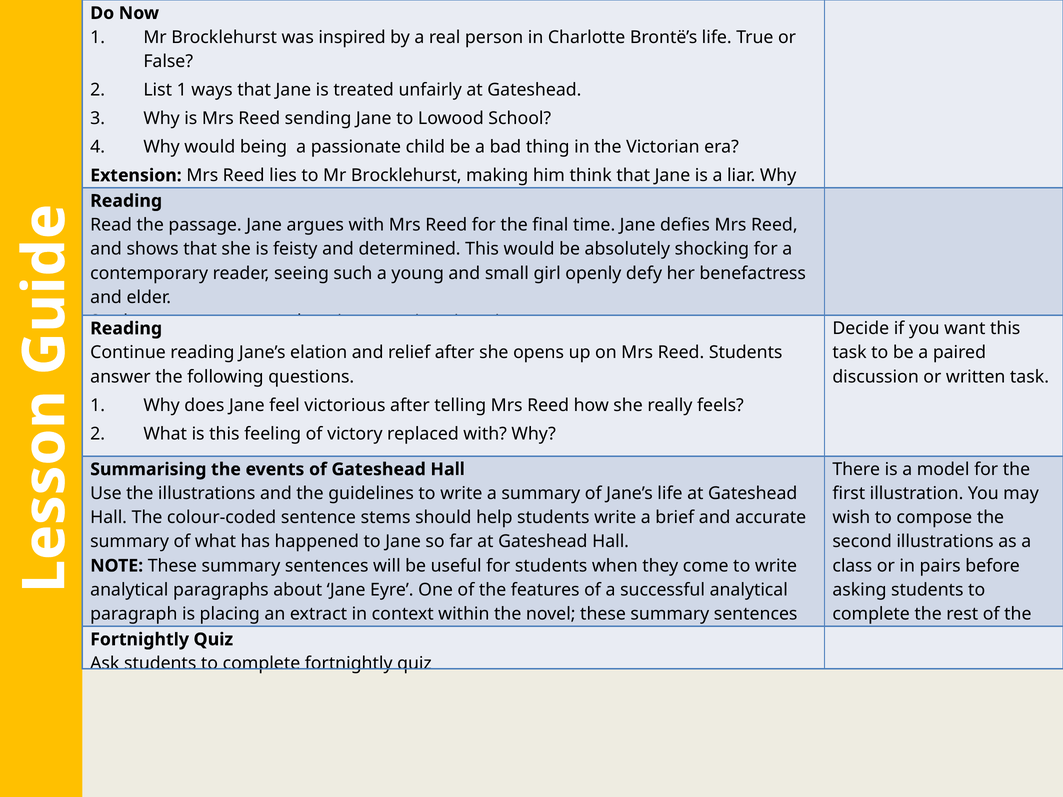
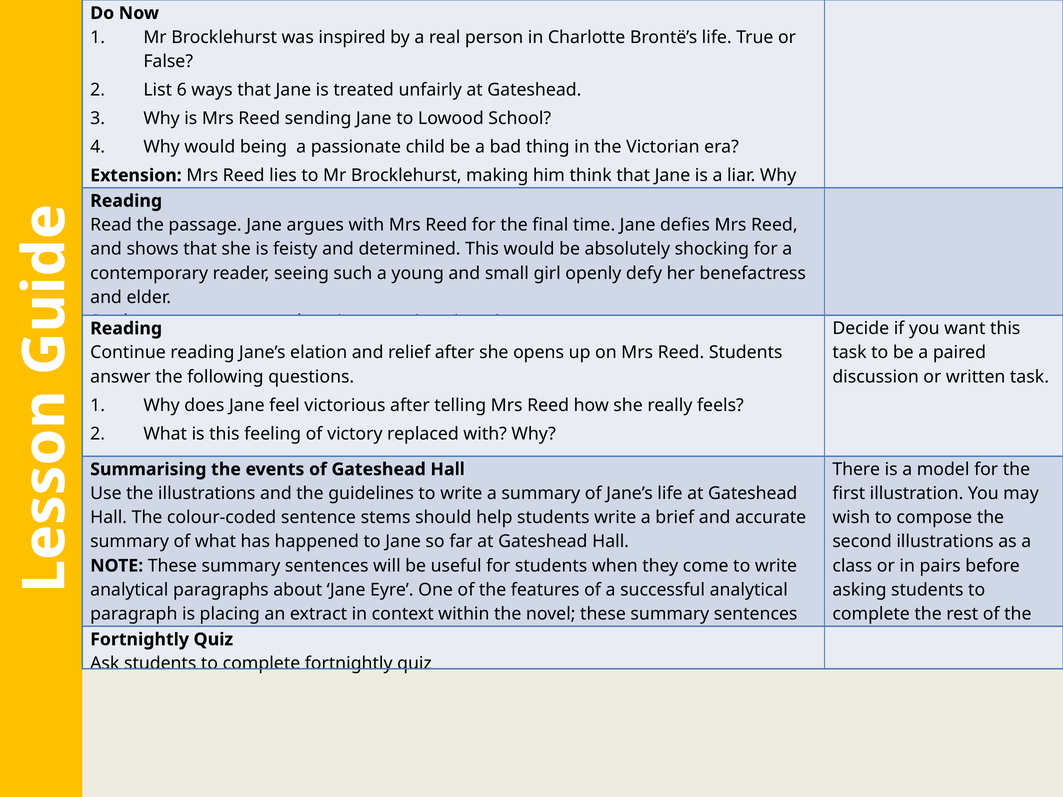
List 1: 1 -> 6
